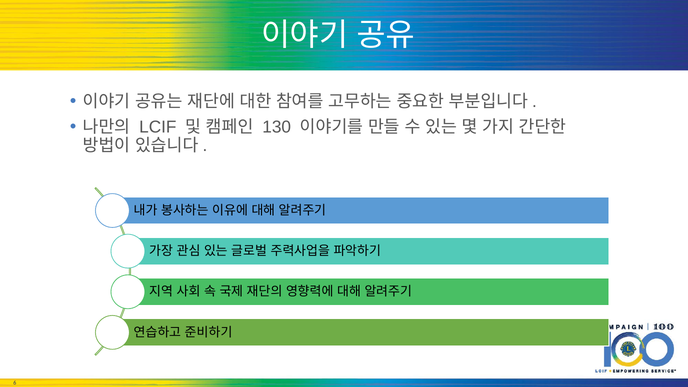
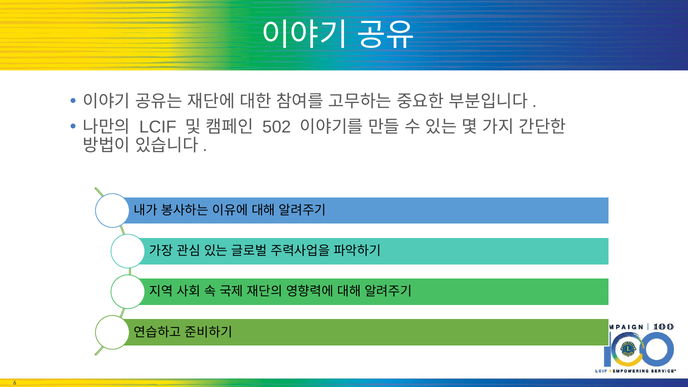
130: 130 -> 502
